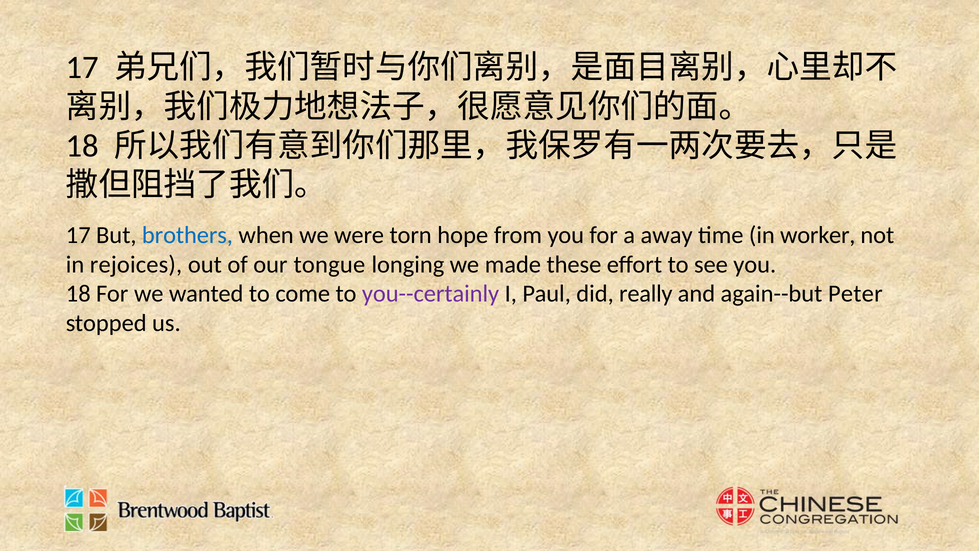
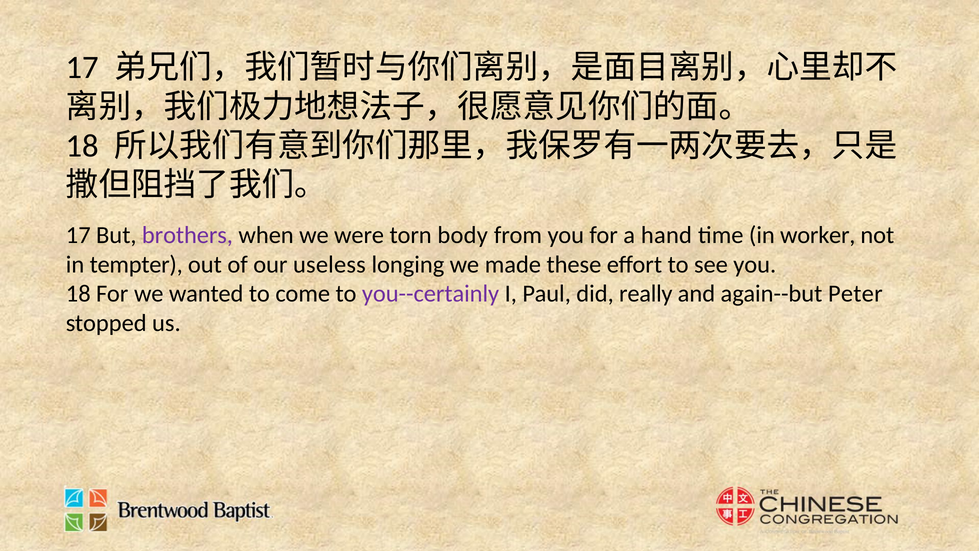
brothers colour: blue -> purple
hope: hope -> body
away: away -> hand
rejoices: rejoices -> tempter
tongue: tongue -> useless
